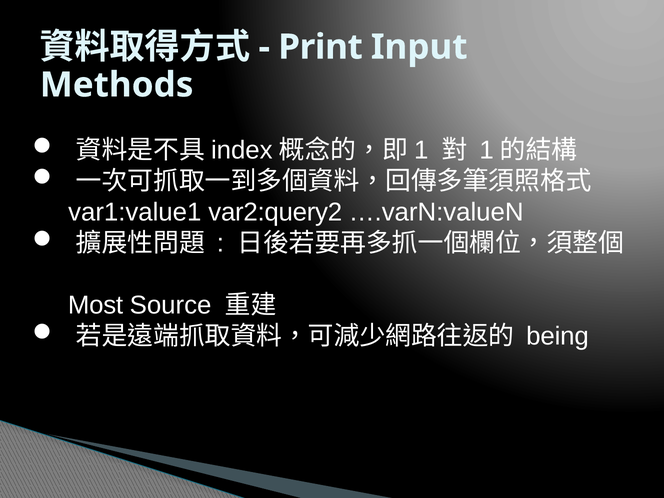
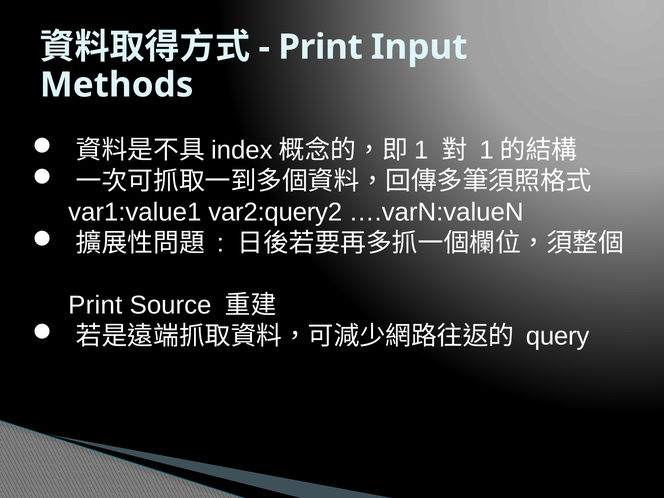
Most at (96, 305): Most -> Print
being: being -> query
